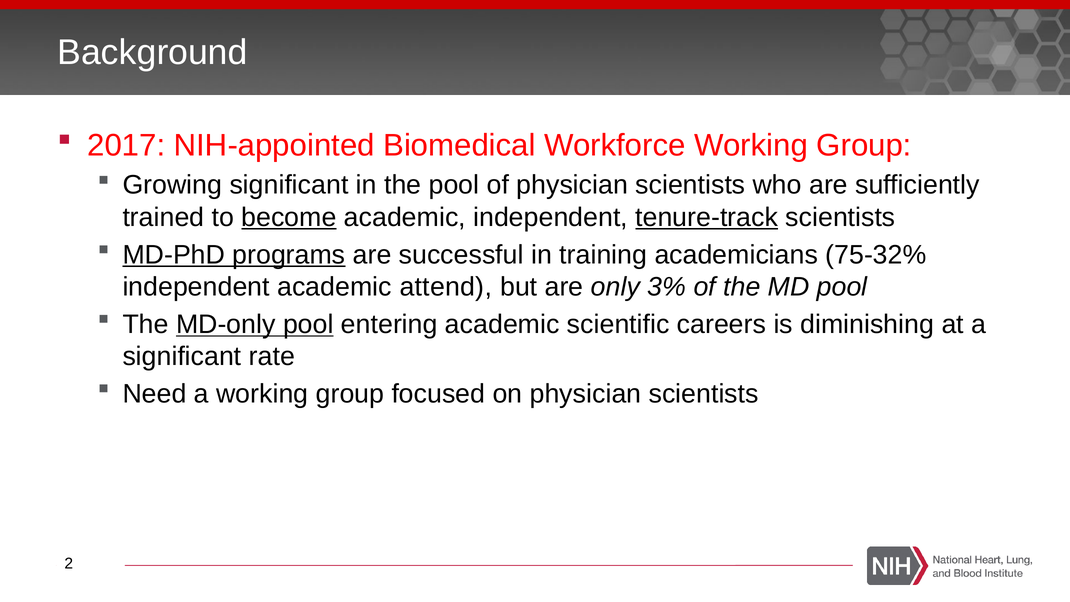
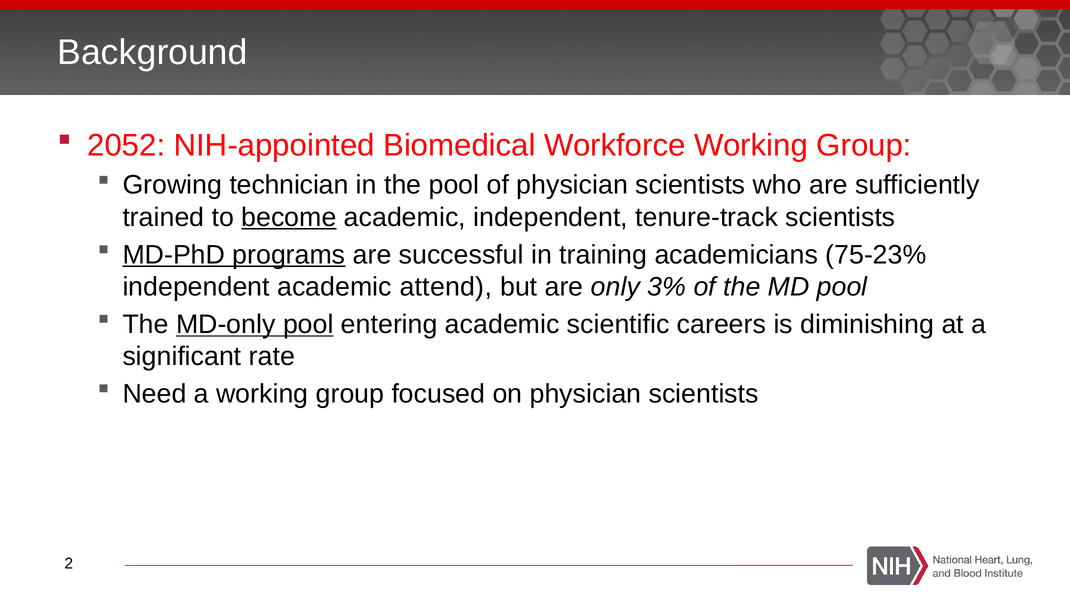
2017: 2017 -> 2052
Growing significant: significant -> technician
tenure-track underline: present -> none
75-32%: 75-32% -> 75-23%
